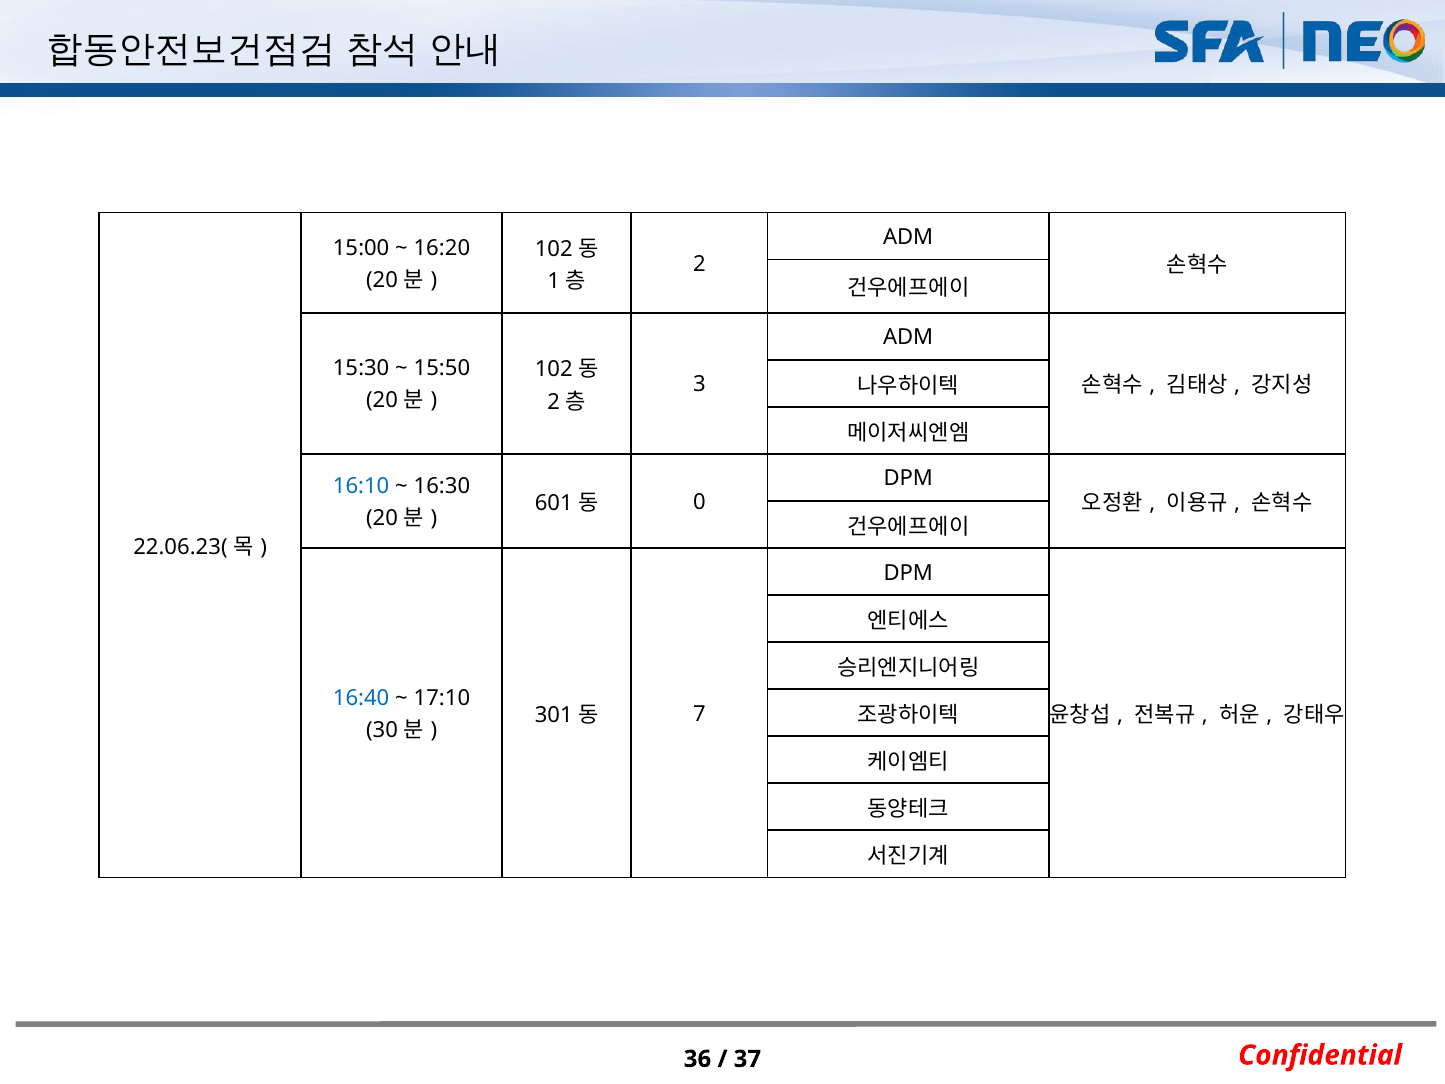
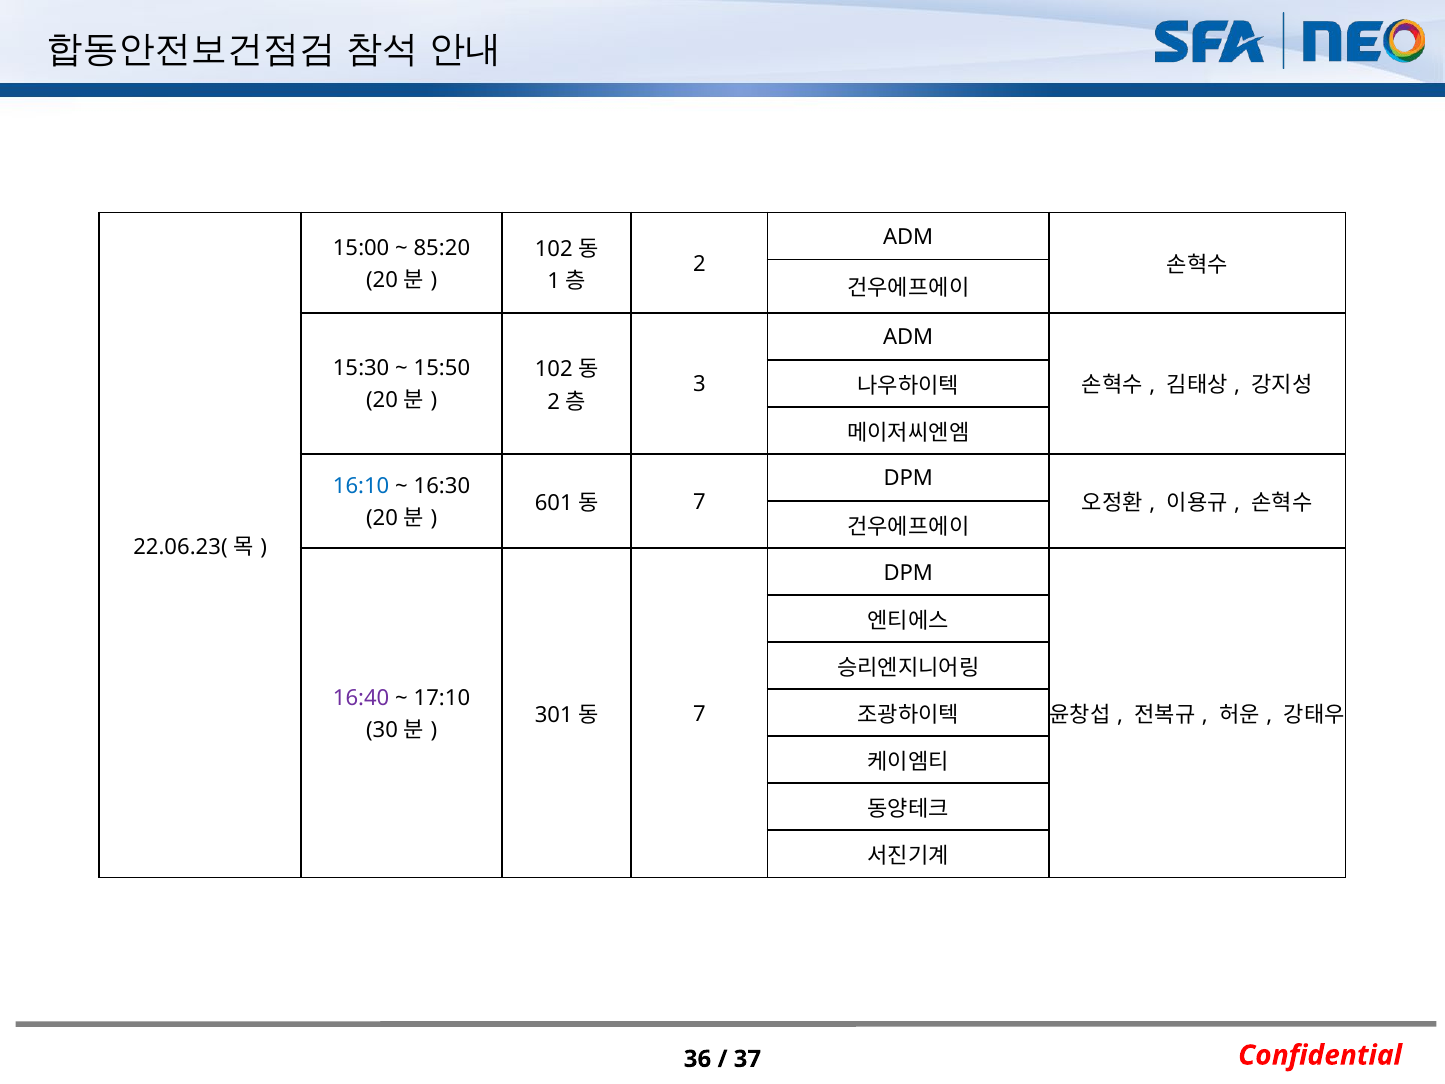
16:20: 16:20 -> 85:20
0 at (699, 502): 0 -> 7
16:40 colour: blue -> purple
